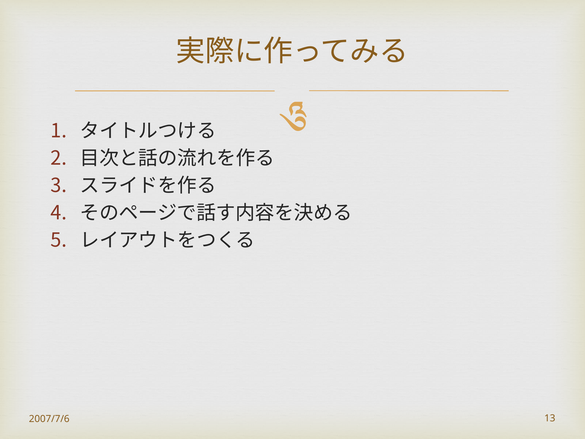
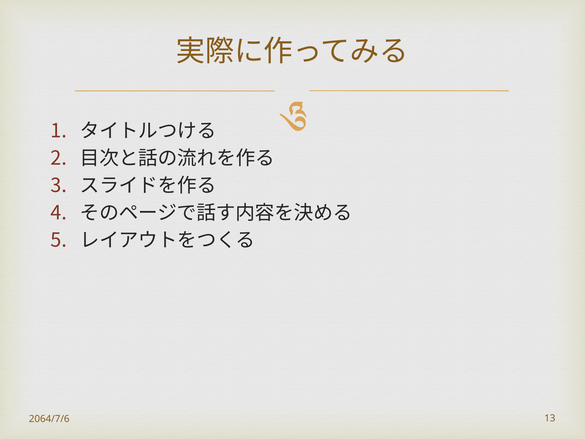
2007/7/6: 2007/7/6 -> 2064/7/6
